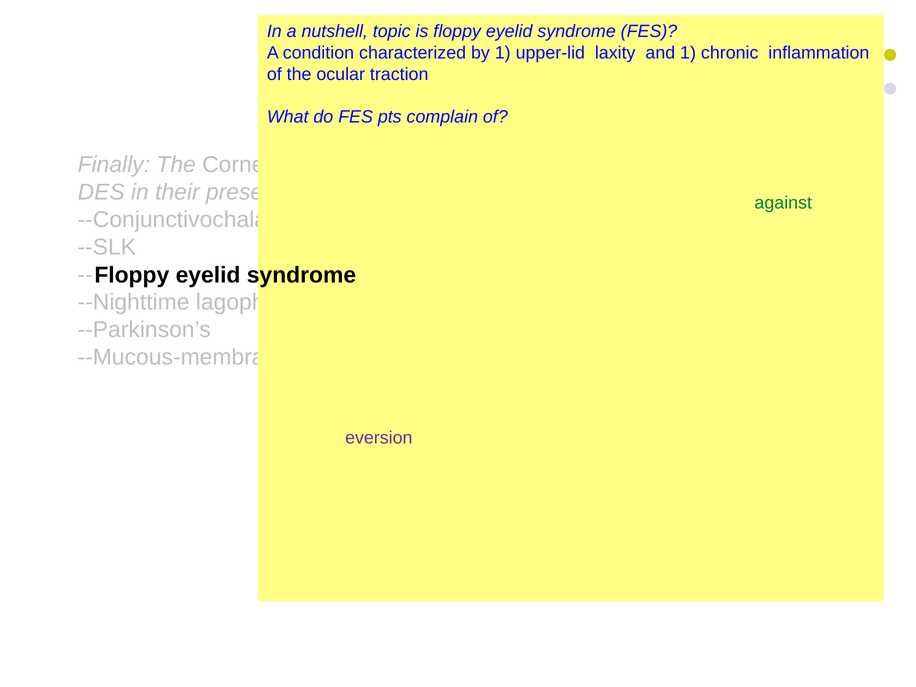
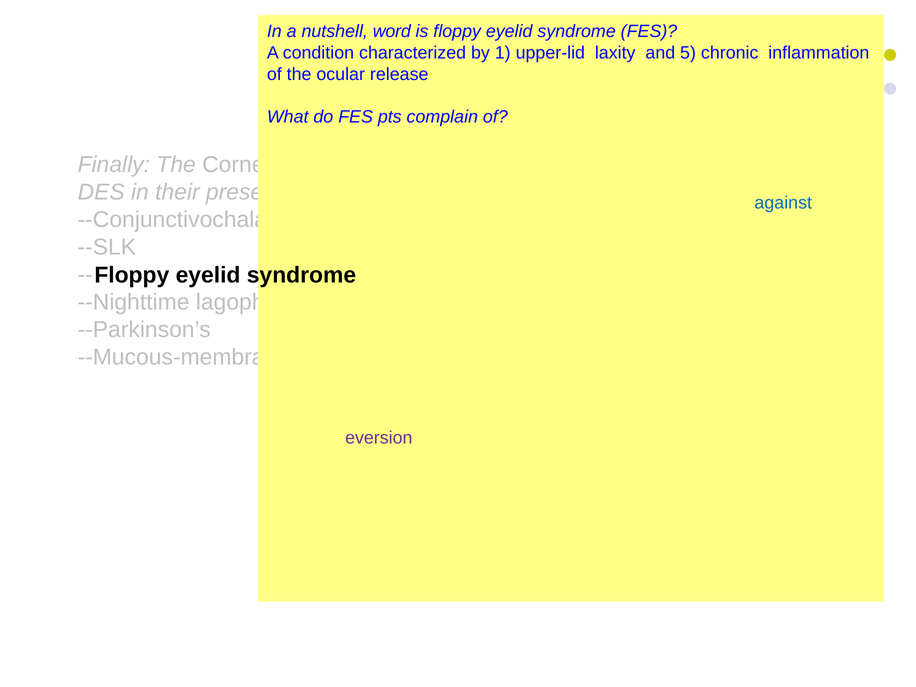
topic: topic -> word
and 1: 1 -> 5
traction: traction -> release
against colour: green -> blue
